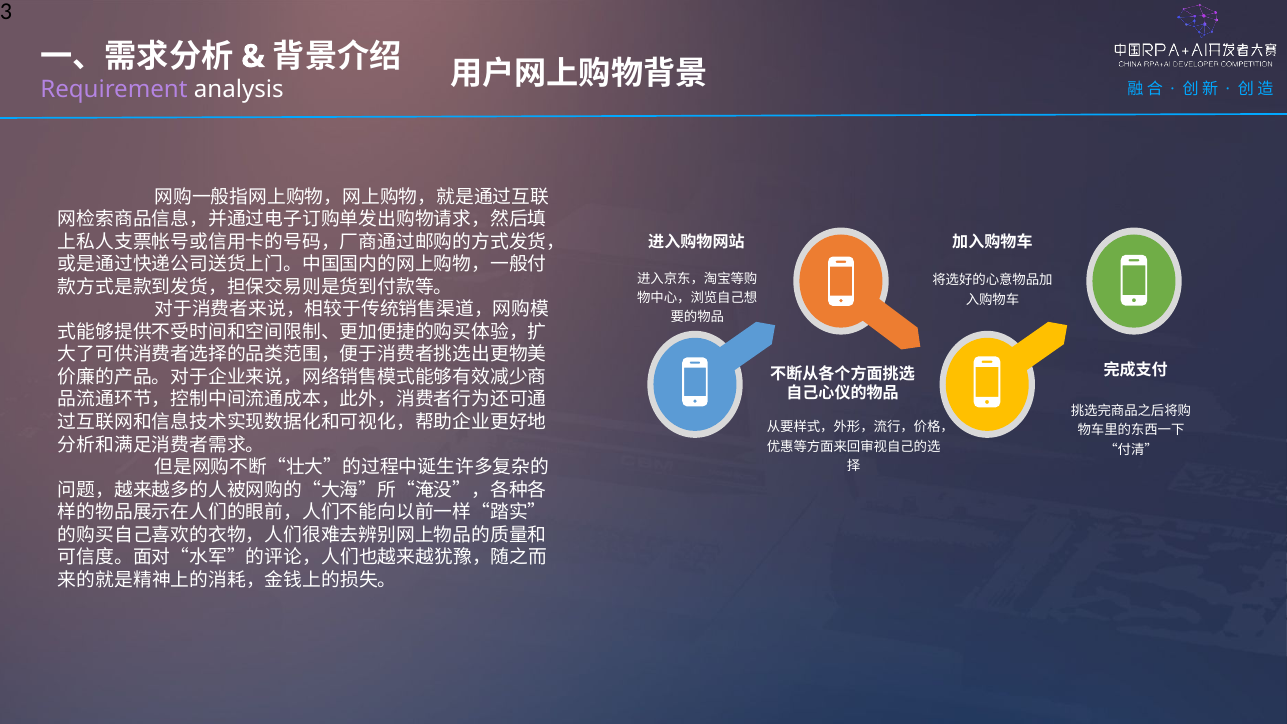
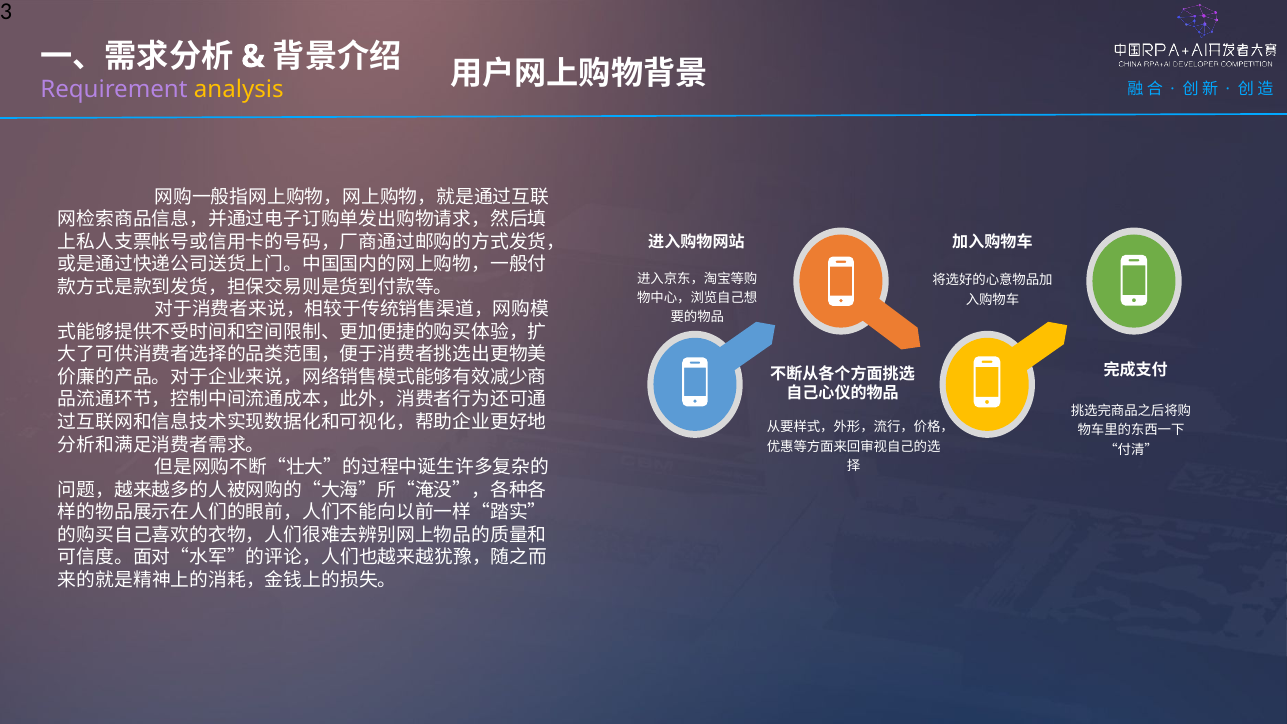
analysis colour: white -> yellow
